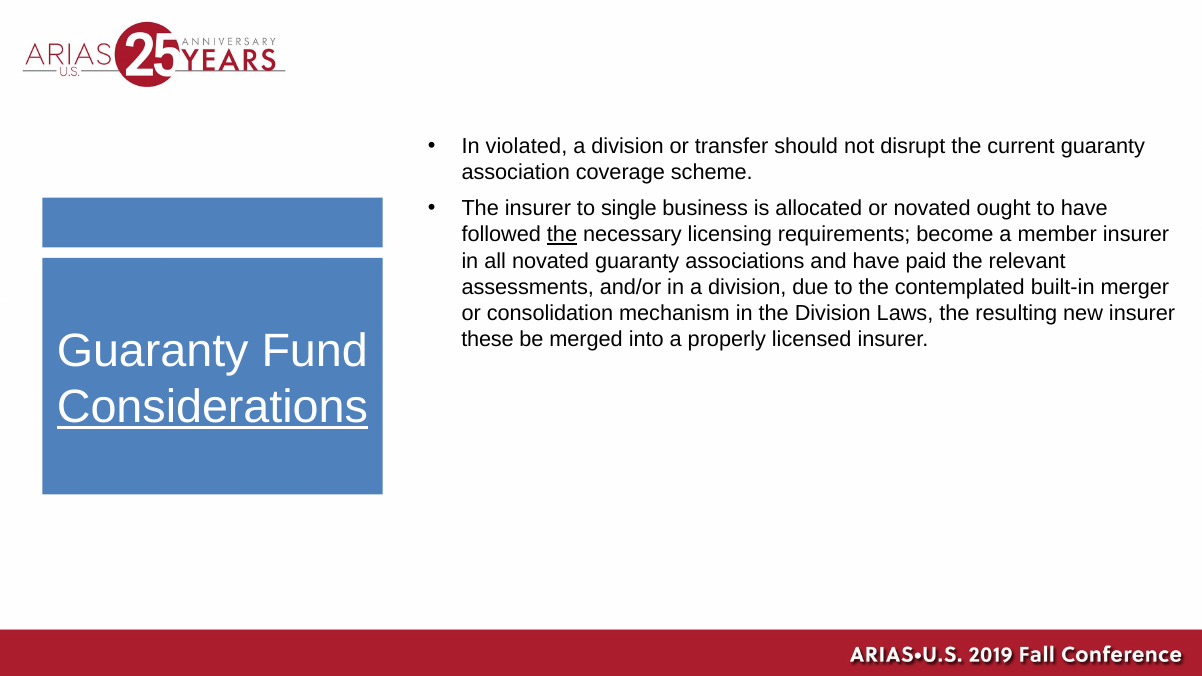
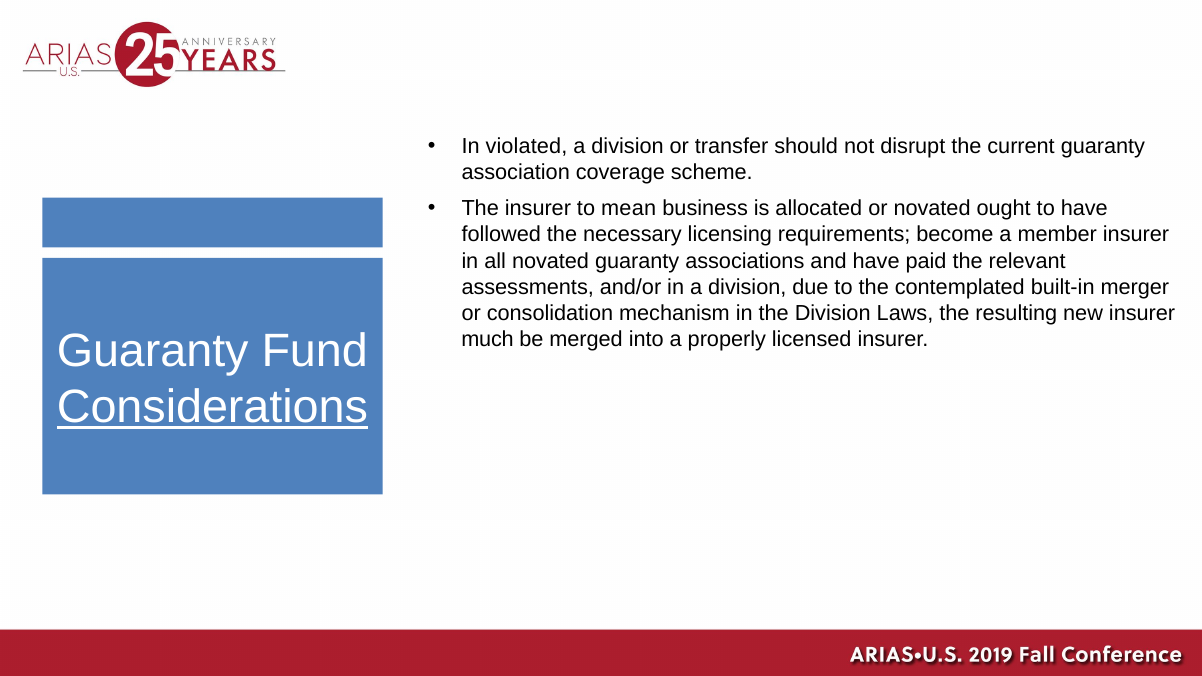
single: single -> mean
the at (562, 235) underline: present -> none
these: these -> much
